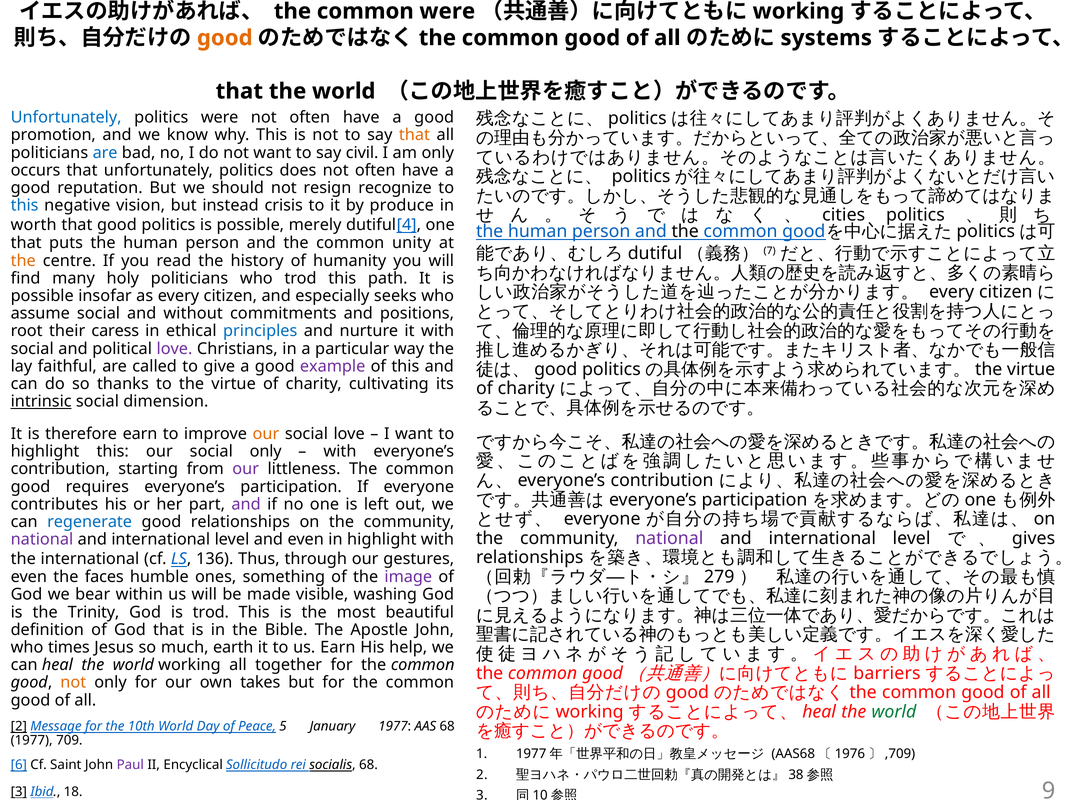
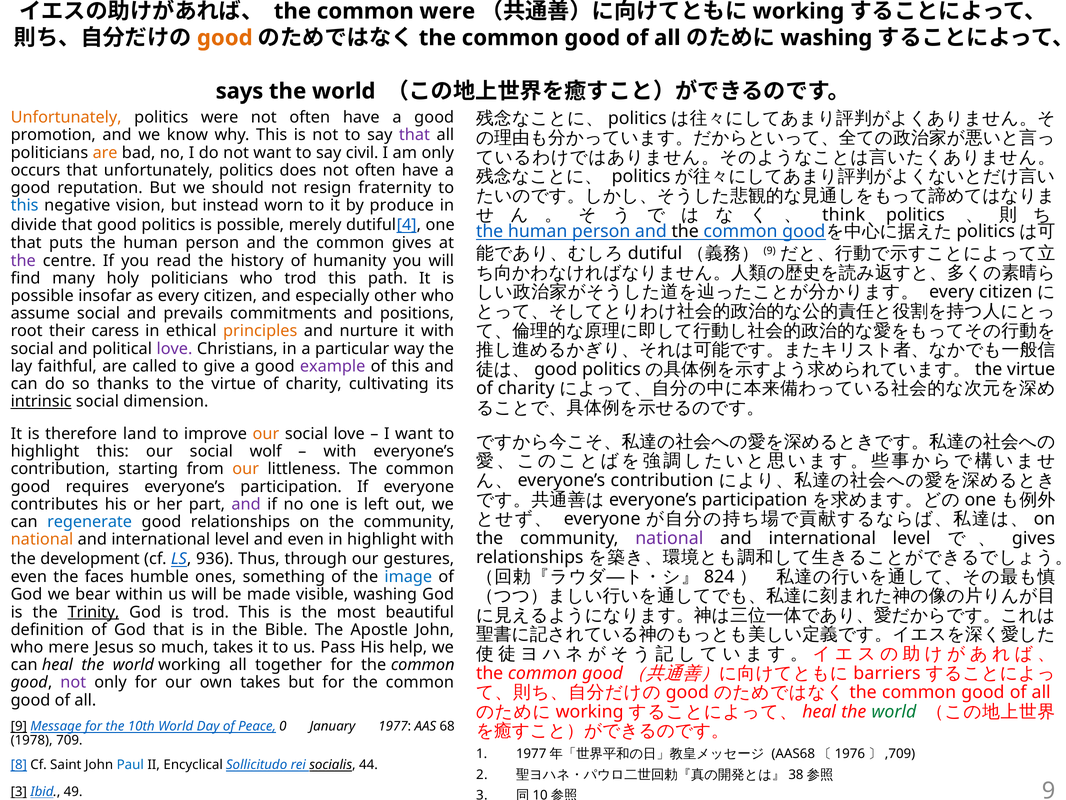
systems at (826, 38): systems -> washing
that at (239, 91): that -> says
Unfortunately at (66, 117) colour: blue -> orange
that at (414, 135) colour: orange -> purple
are at (105, 153) colour: blue -> orange
recognize: recognize -> fraternity
crisis: crisis -> worn
cities: cities -> think
worth: worth -> divide
common unity: unity -> gives
7 at (770, 251): 7 -> 9
the at (23, 260) colour: orange -> purple
seeks: seeks -> other
without: without -> prevails
principles colour: blue -> orange
therefore earn: earn -> land
social only: only -> wolf
our at (246, 469) colour: purple -> orange
national at (42, 539) colour: purple -> orange
the international: international -> development
136: 136 -> 936
279: 279 -> 824
image colour: purple -> blue
Trinity underline: none -> present
times: times -> mere
much earth: earth -> takes
us Earn: Earn -> Pass
not at (73, 682) colour: orange -> purple
2 at (19, 726): 2 -> 9
5: 5 -> 0
1977 at (32, 740): 1977 -> 1978
6 at (19, 765): 6 -> 8
Paul colour: purple -> blue
socialis 68: 68 -> 44
18: 18 -> 49
